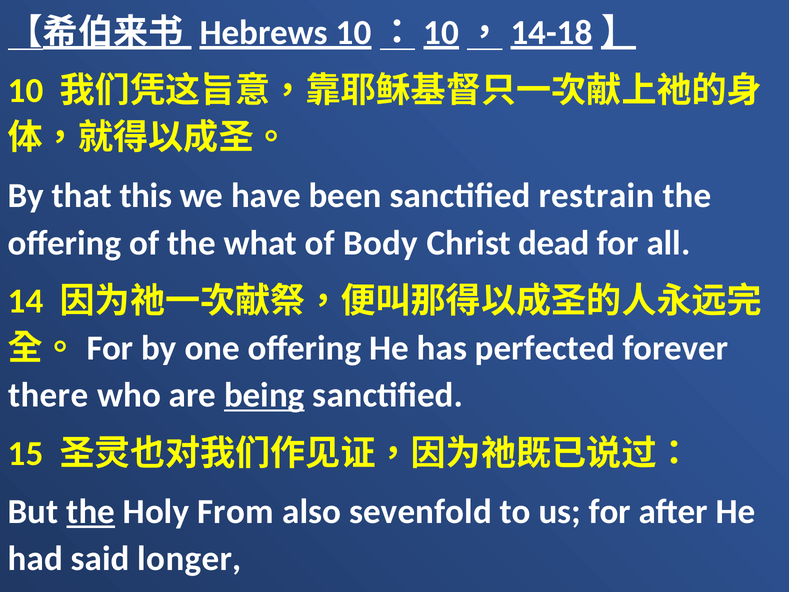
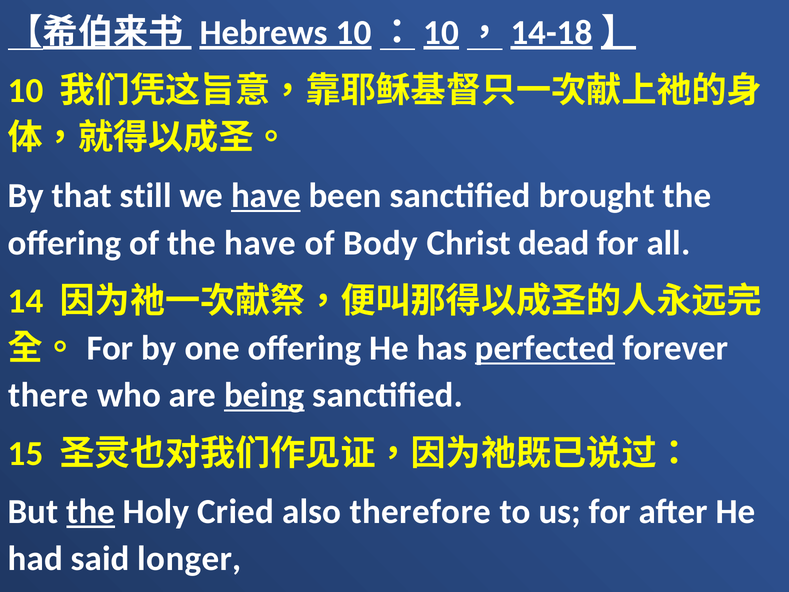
this: this -> still
have at (266, 196) underline: none -> present
restrain: restrain -> brought
the what: what -> have
perfected underline: none -> present
From: From -> Cried
sevenfold: sevenfold -> therefore
